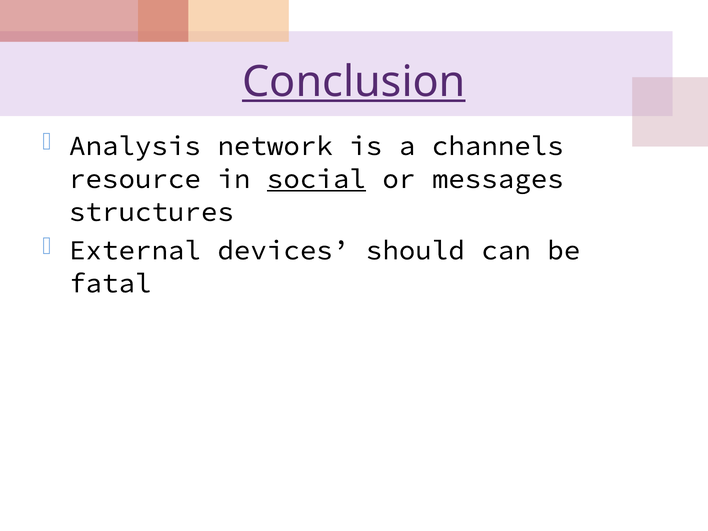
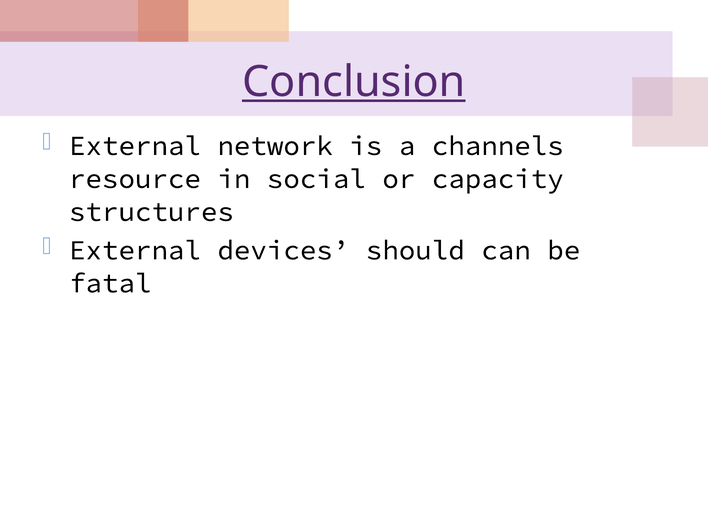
Analysis at (135, 146): Analysis -> External
social underline: present -> none
messages: messages -> capacity
